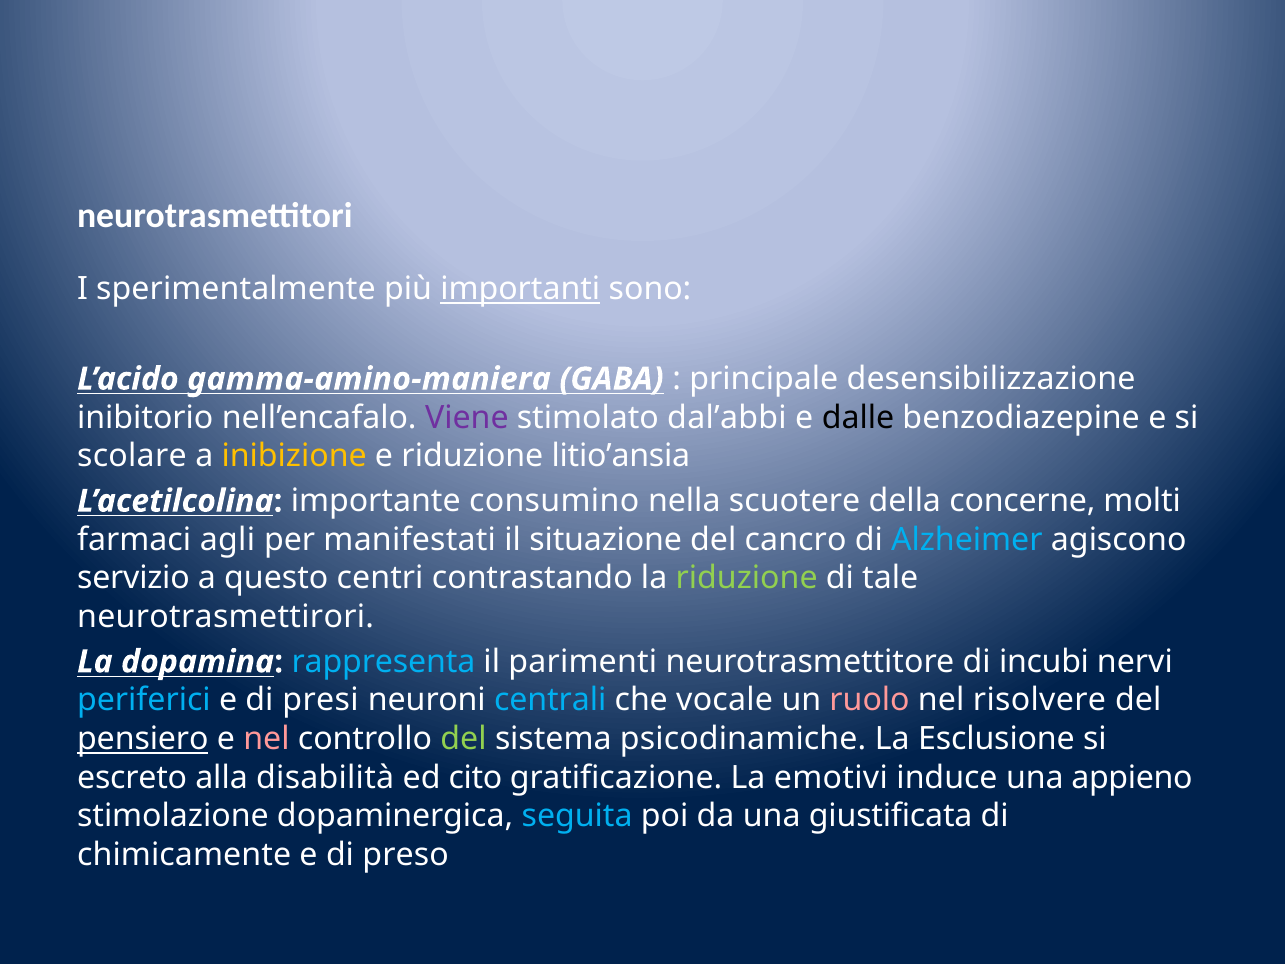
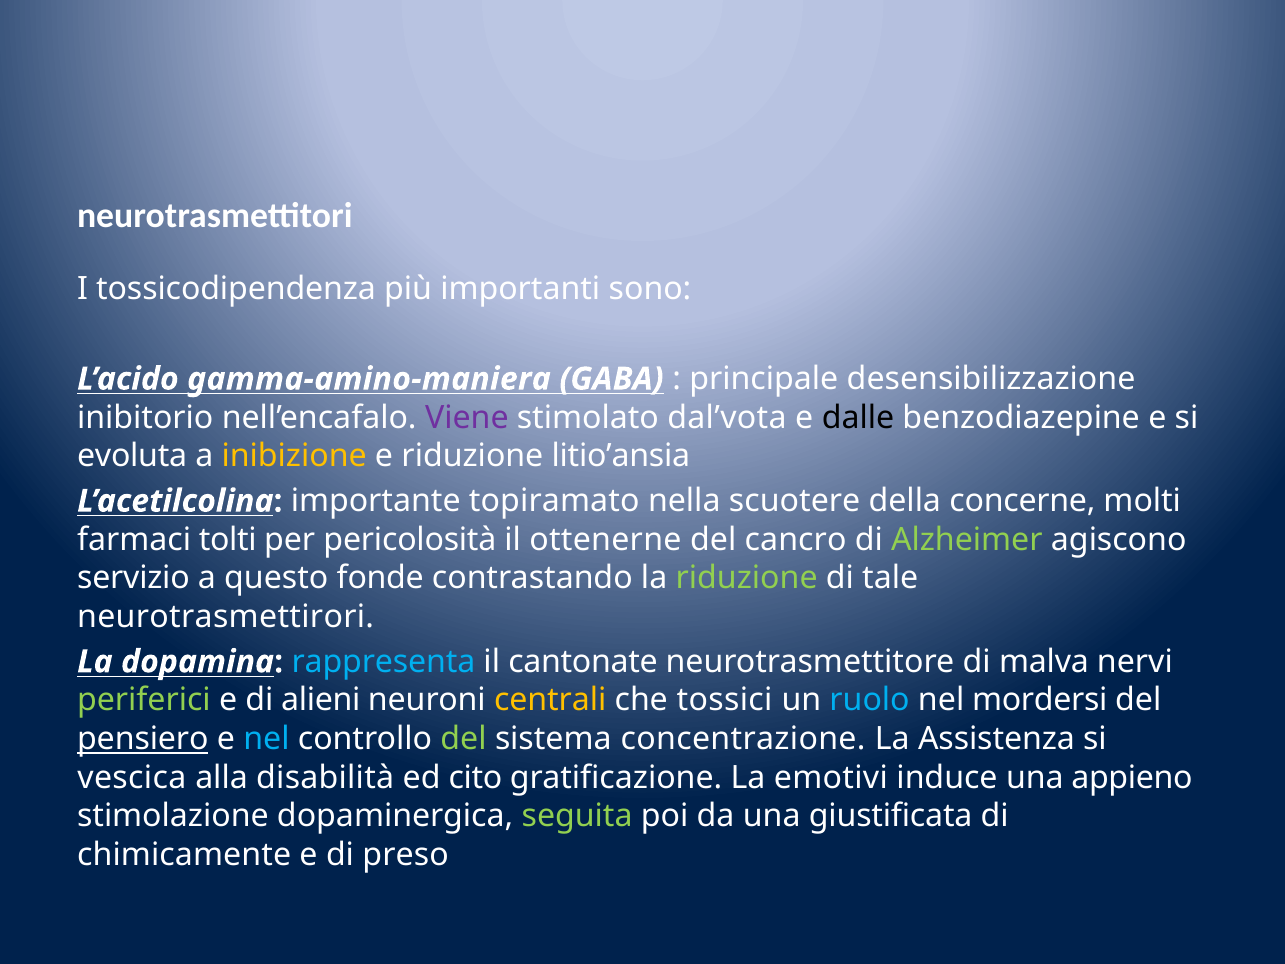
sperimentalmente: sperimentalmente -> tossicodipendenza
importanti underline: present -> none
dal’abbi: dal’abbi -> dal’vota
scolare: scolare -> evoluta
consumino: consumino -> topiramato
agli: agli -> tolti
manifestati: manifestati -> pericolosità
situazione: situazione -> ottenerne
Alzheimer colour: light blue -> light green
centri: centri -> fonde
parimenti: parimenti -> cantonate
incubi: incubi -> malva
periferici colour: light blue -> light green
presi: presi -> alieni
centrali colour: light blue -> yellow
vocale: vocale -> tossici
ruolo colour: pink -> light blue
risolvere: risolvere -> mordersi
nel at (266, 739) colour: pink -> light blue
psicodinamiche: psicodinamiche -> concentrazione
Esclusione: Esclusione -> Assistenza
escreto: escreto -> vescica
seguita colour: light blue -> light green
